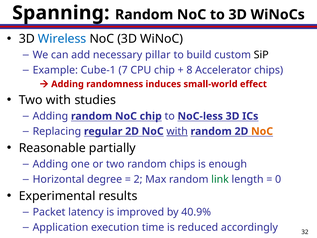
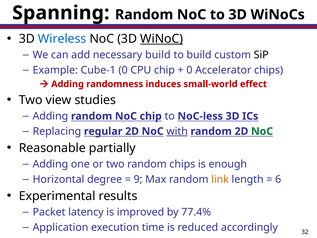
WiNoC underline: none -> present
necessary pillar: pillar -> build
Cube-1 7: 7 -> 0
8 at (189, 70): 8 -> 0
Two with: with -> view
NoC at (262, 131) colour: orange -> green
2: 2 -> 9
link colour: green -> orange
0: 0 -> 6
40.9%: 40.9% -> 77.4%
